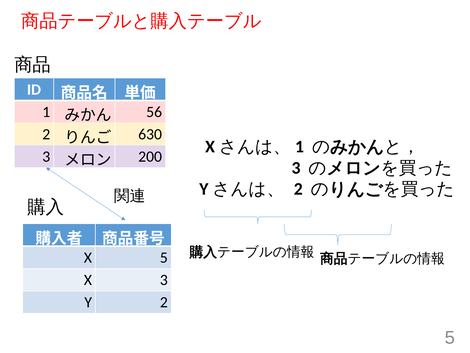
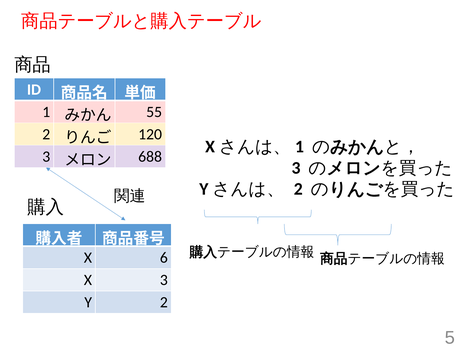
56: 56 -> 55
630: 630 -> 120
200: 200 -> 688
X 5: 5 -> 6
